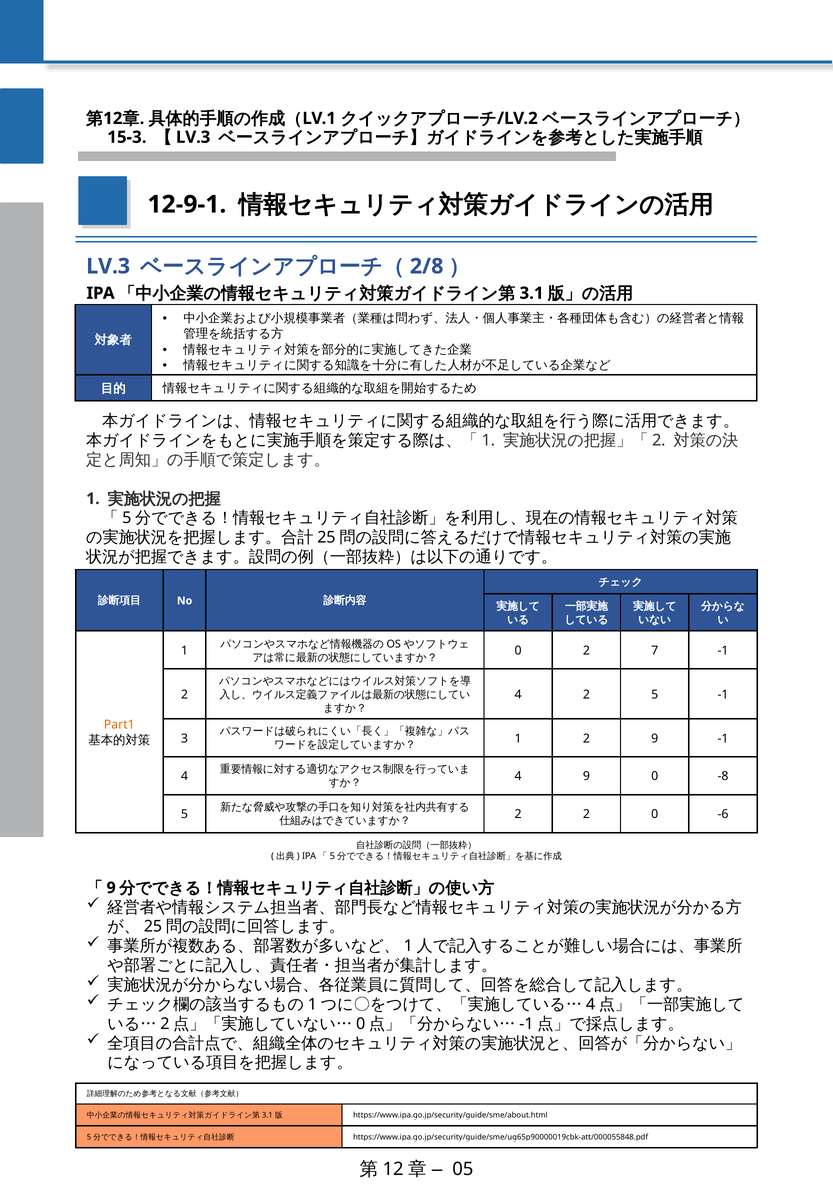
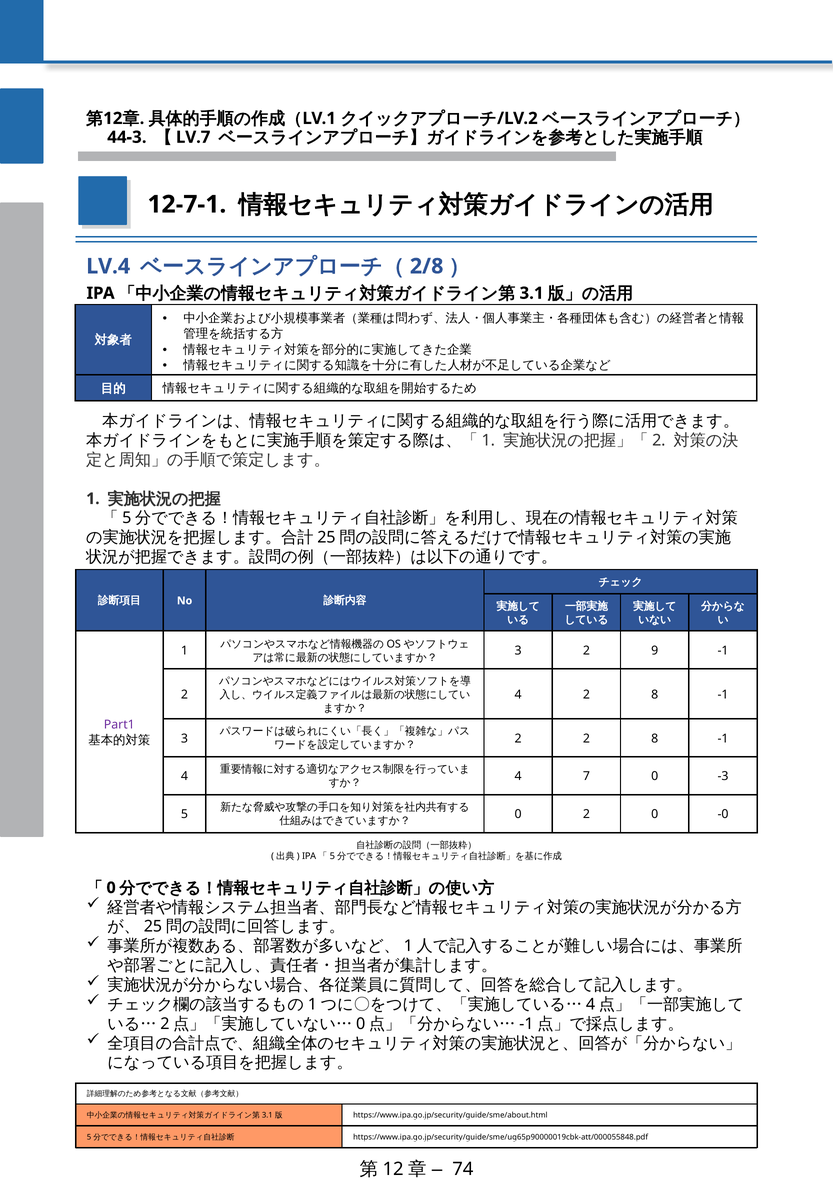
15-3: 15-3 -> 44-3
LV.3 at (193, 137): LV.3 -> LV.7
12-9-1: 12-9-1 -> 12-7-1
LV.3 at (108, 266): LV.3 -> LV.4
0 at (518, 650): 0 -> 3
7: 7 -> 9
4 2 5: 5 -> 8
Part1 colour: orange -> purple
1 at (518, 738): 1 -> 2
9 at (655, 738): 9 -> 8
4 9: 9 -> 7
-8: -8 -> -3
2 at (518, 814): 2 -> 0
-6: -6 -> -0
9 at (111, 887): 9 -> 0
05: 05 -> 74
